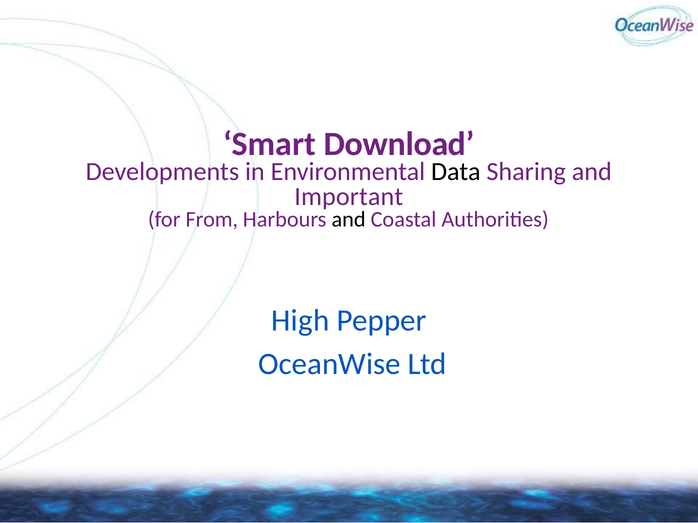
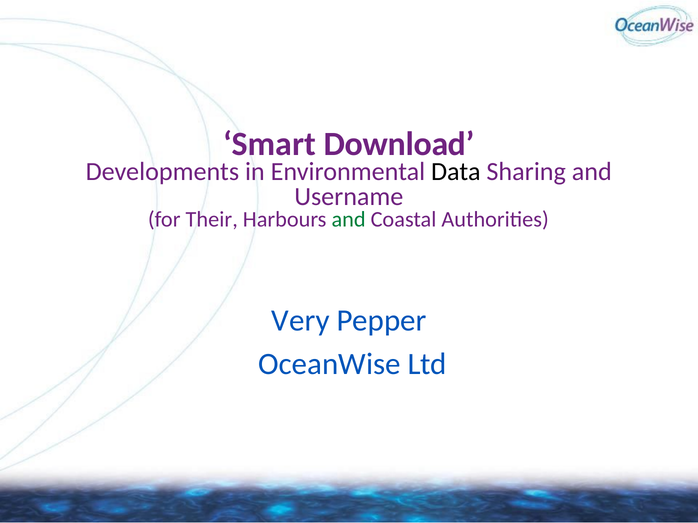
Important: Important -> Username
From: From -> Their
and at (349, 220) colour: black -> green
High: High -> Very
